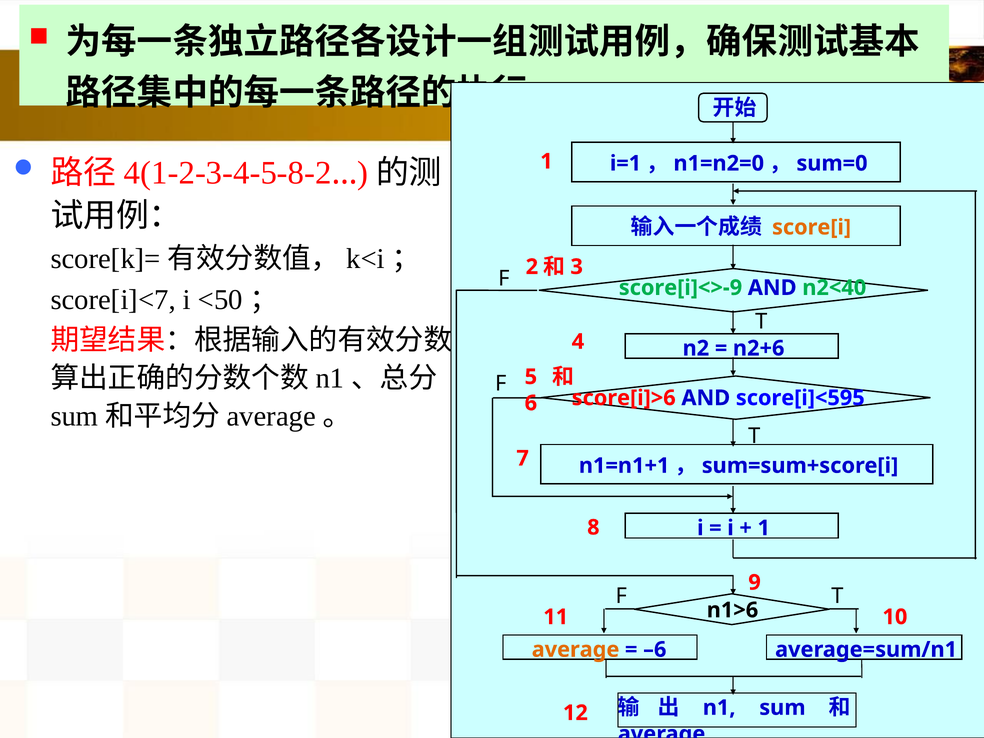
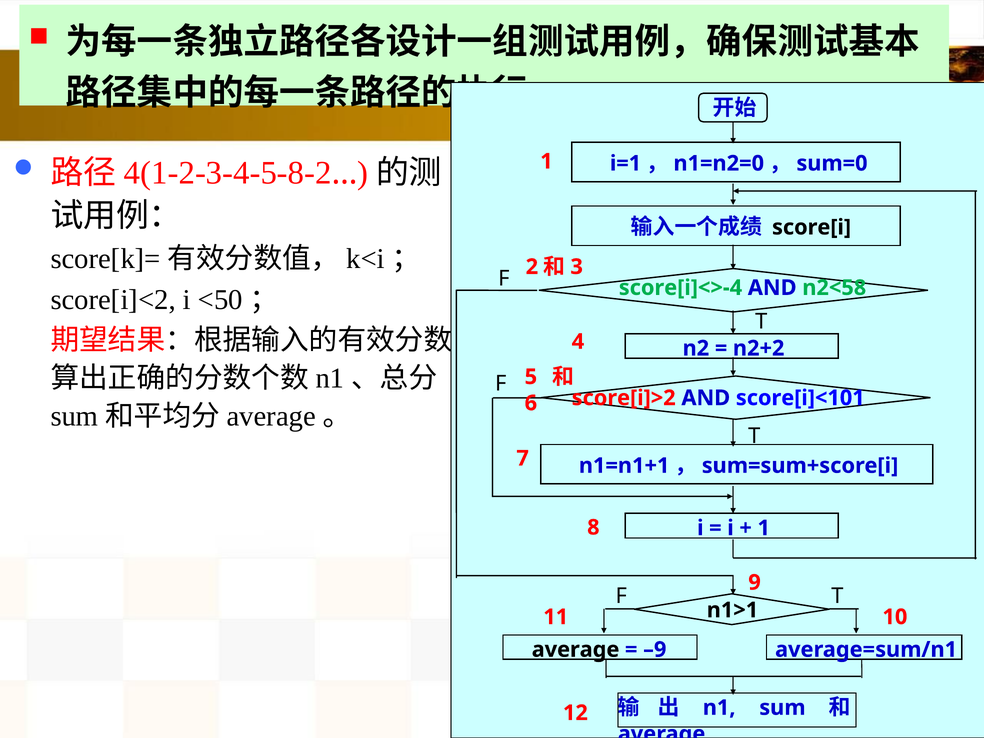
score[i colour: orange -> black
score[i]<>-9: score[i]<>-9 -> score[i]<>-4
n2<40: n2<40 -> n2<58
score[i]<7: score[i]<7 -> score[i]<2
n2+6: n2+6 -> n2+2
score[i]>6: score[i]>6 -> score[i]>2
score[i]<595: score[i]<595 -> score[i]<101
n1>6: n1>6 -> n1>1
average at (576, 650) colour: orange -> black
–6: –6 -> –9
